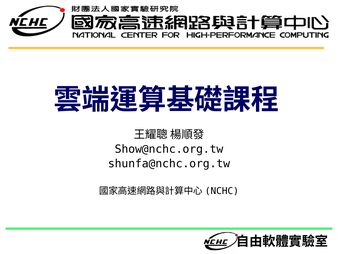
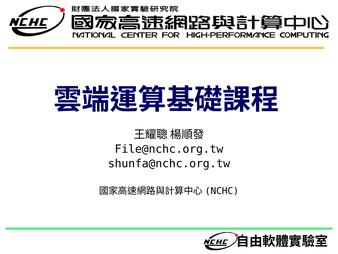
Show@nchc.org.tw: Show@nchc.org.tw -> File@nchc.org.tw
